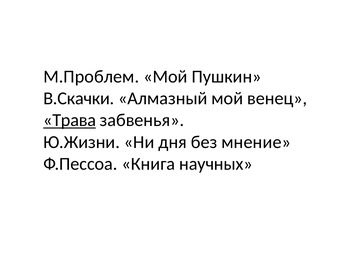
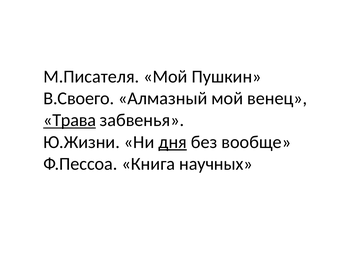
М.Проблем: М.Проблем -> М.Писателя
В.Скачки: В.Скачки -> В.Своего
дня underline: none -> present
мнение: мнение -> вообще
